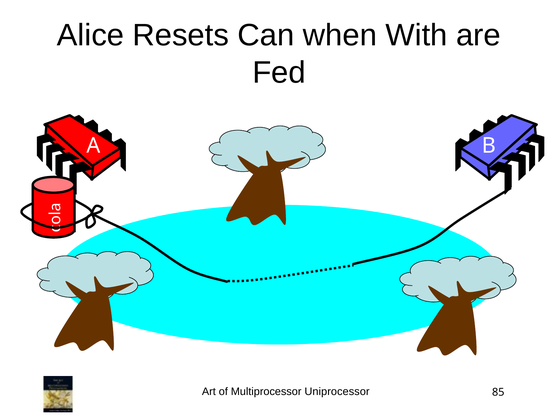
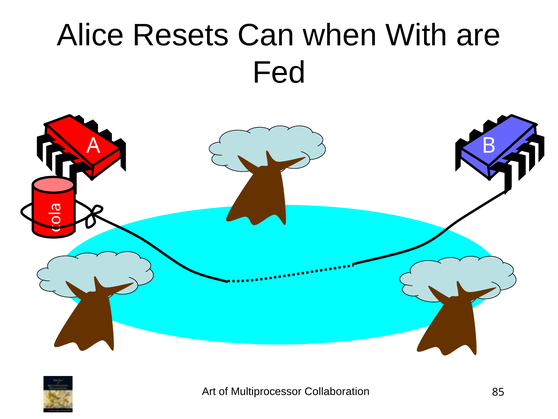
Uniprocessor: Uniprocessor -> Collaboration
